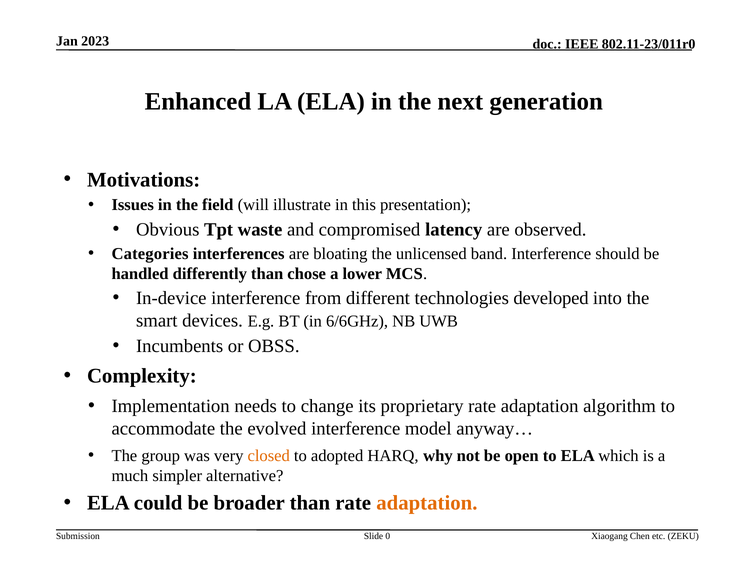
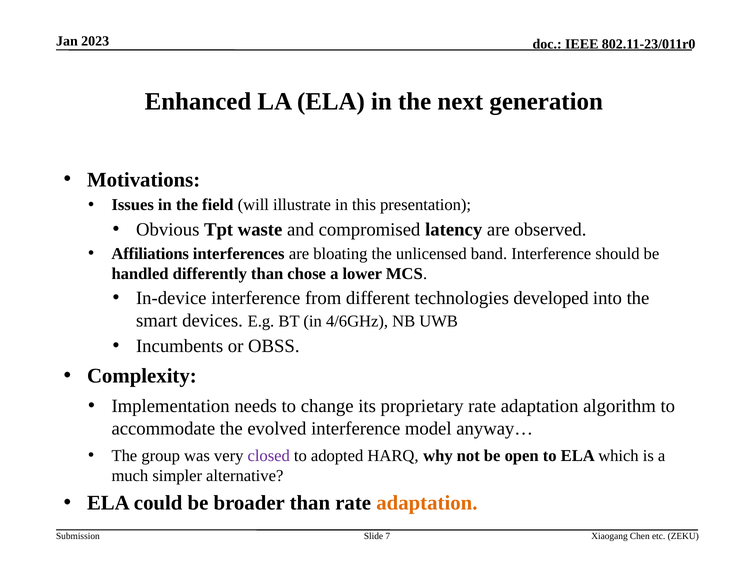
Categories: Categories -> Affiliations
6/6GHz: 6/6GHz -> 4/6GHz
closed colour: orange -> purple
0: 0 -> 7
